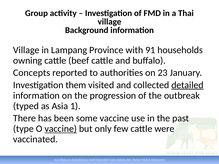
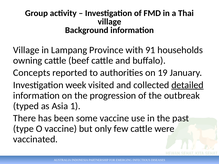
23: 23 -> 19
them: them -> week
vaccine at (61, 129) underline: present -> none
